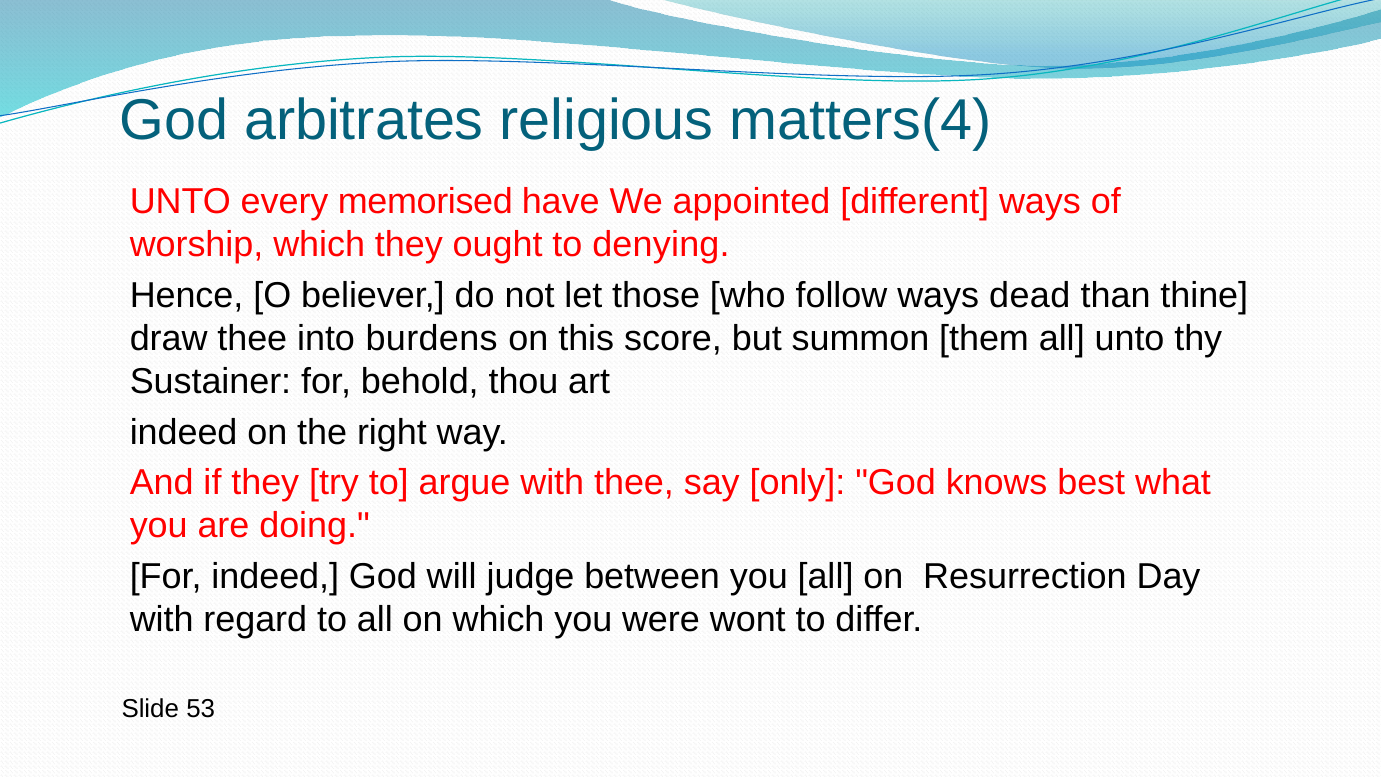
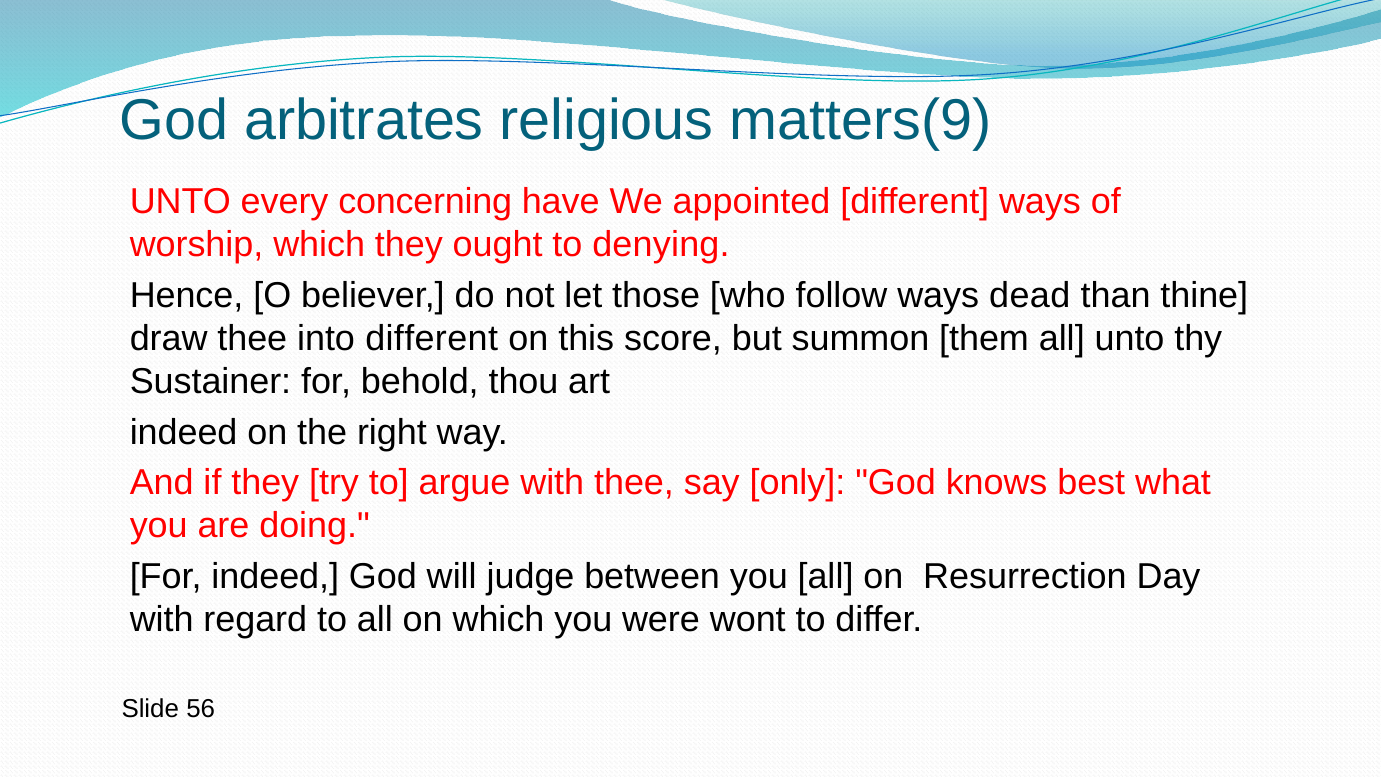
matters(4: matters(4 -> matters(9
memorised: memorised -> concerning
into burdens: burdens -> different
53: 53 -> 56
